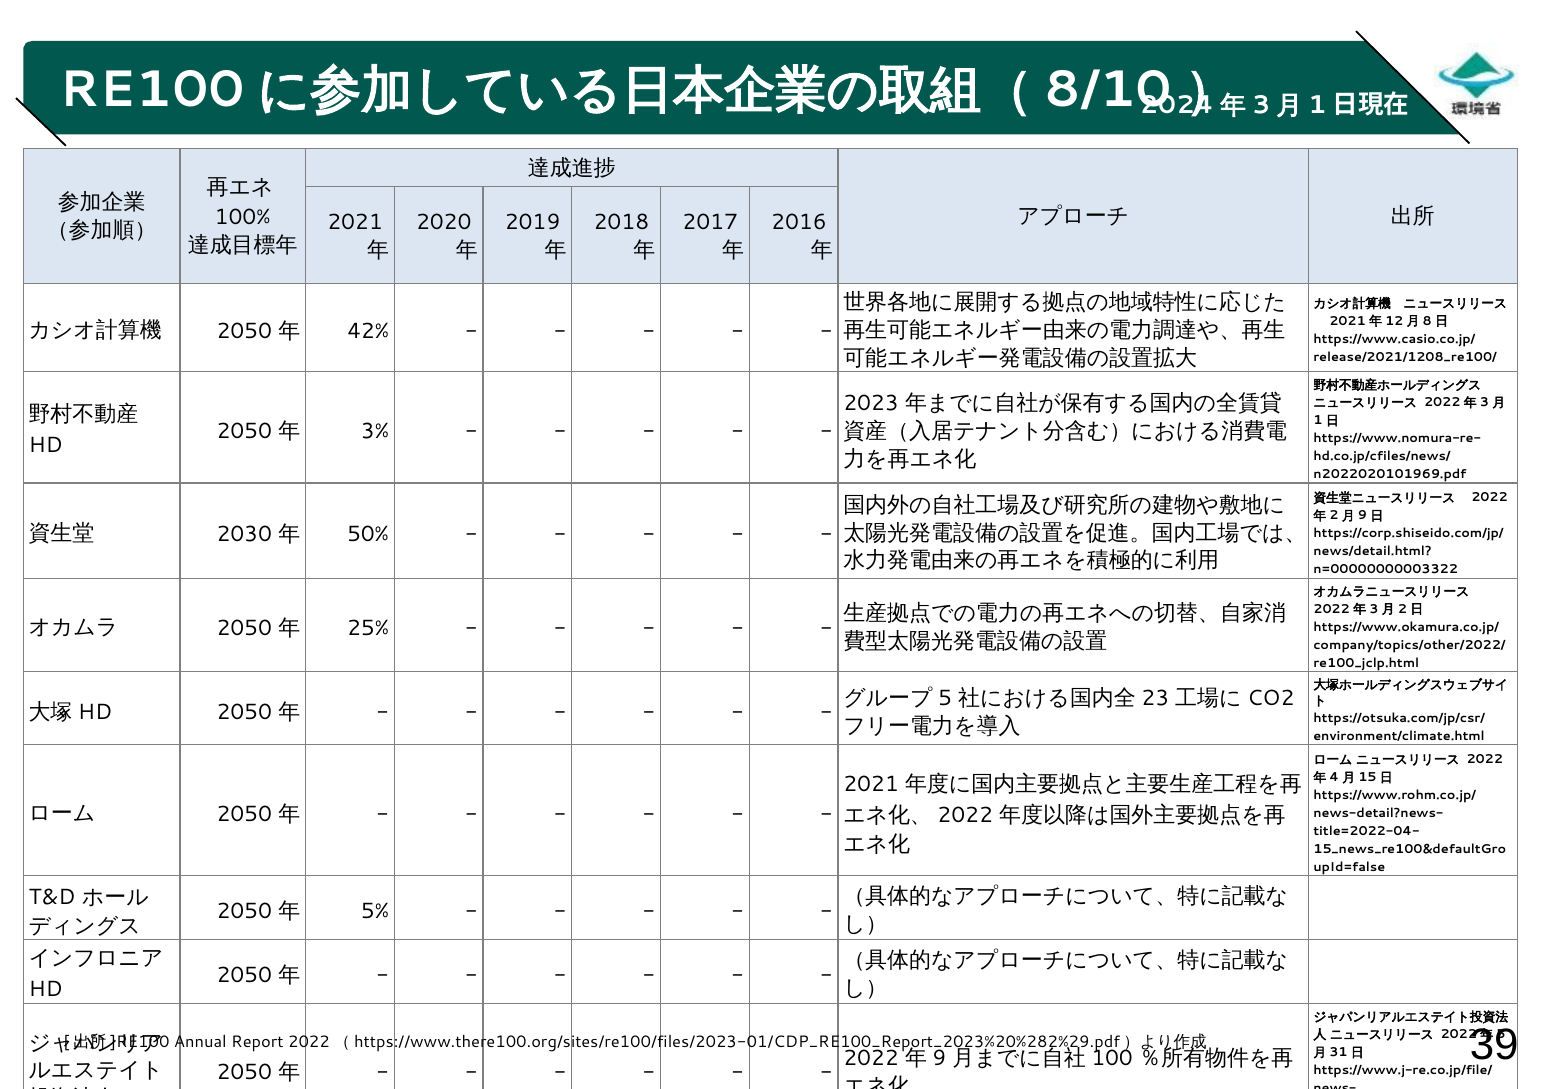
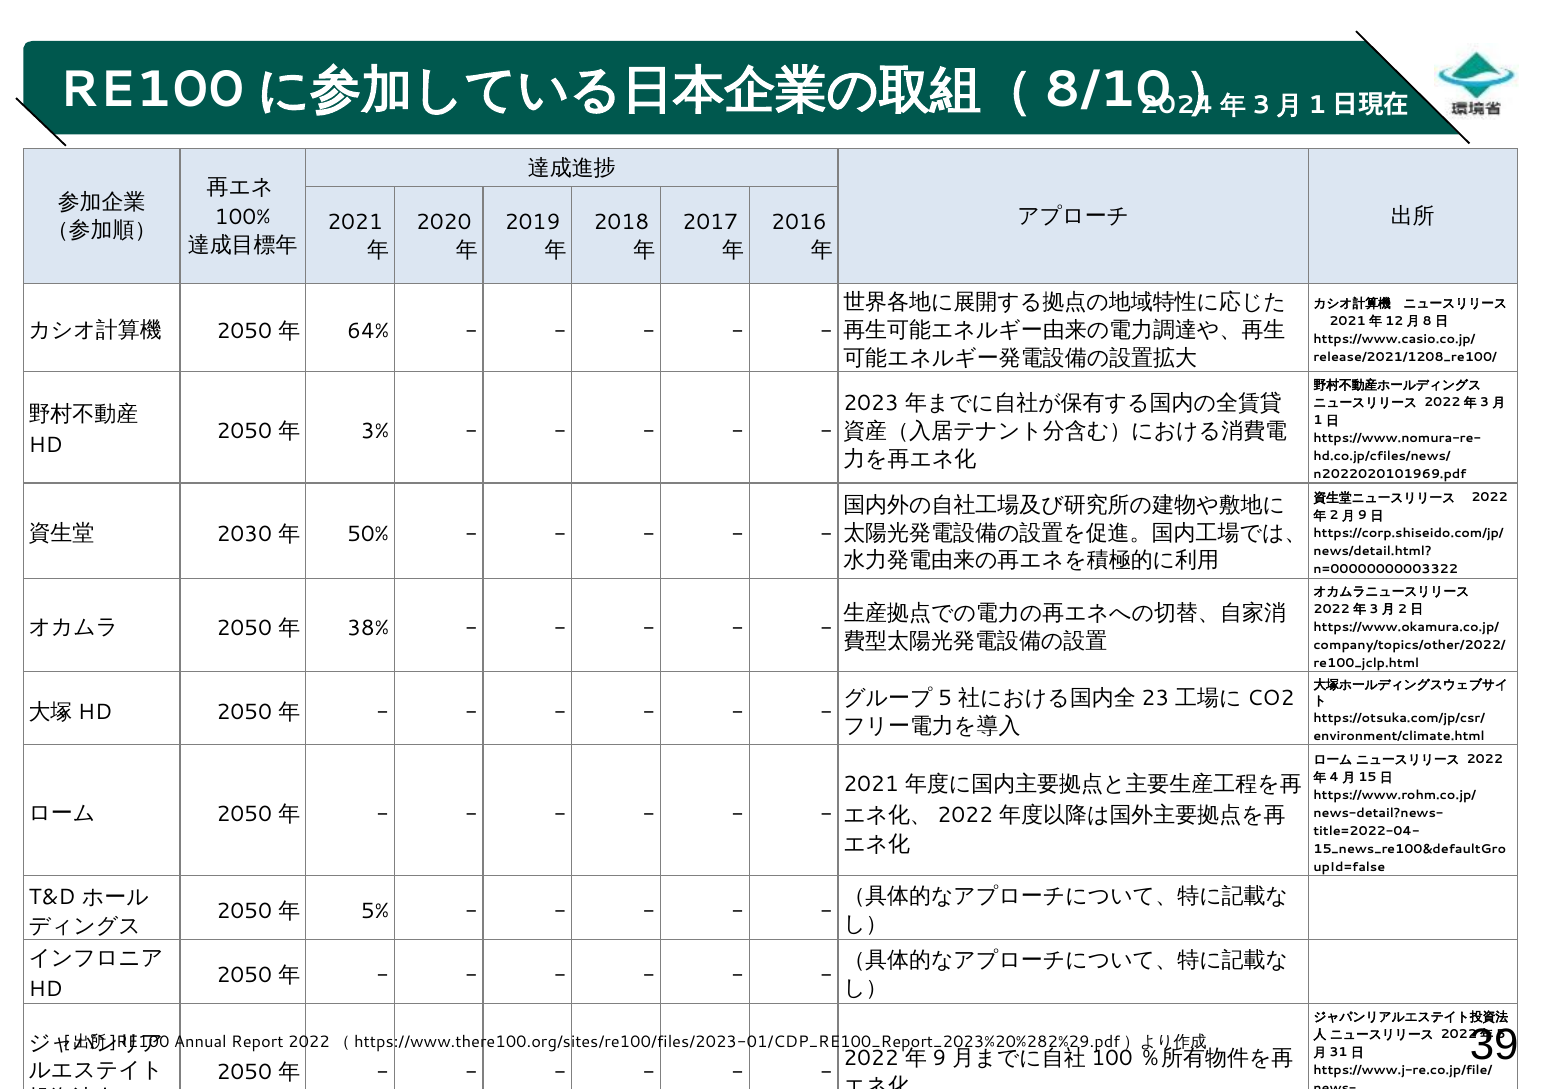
42%: 42% -> 64%
25%: 25% -> 38%
